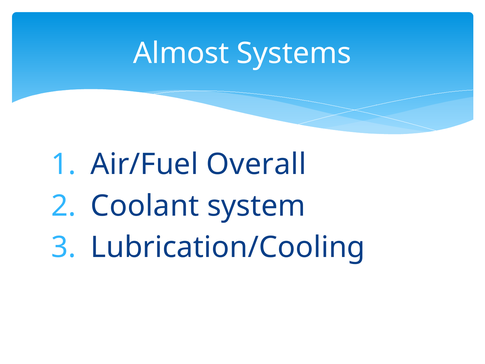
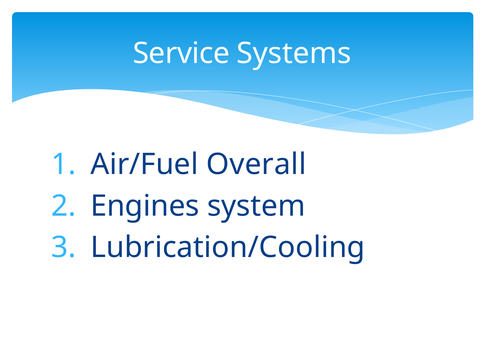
Almost: Almost -> Service
Coolant: Coolant -> Engines
